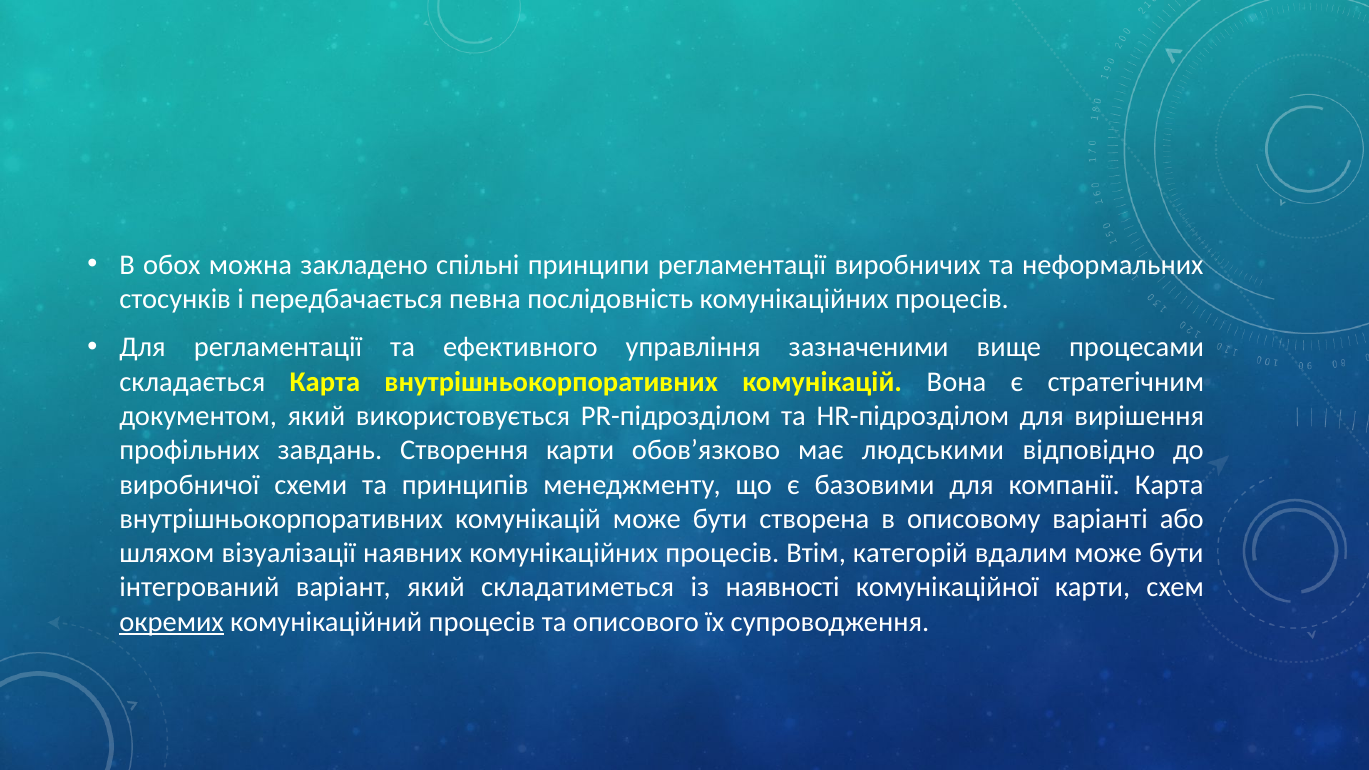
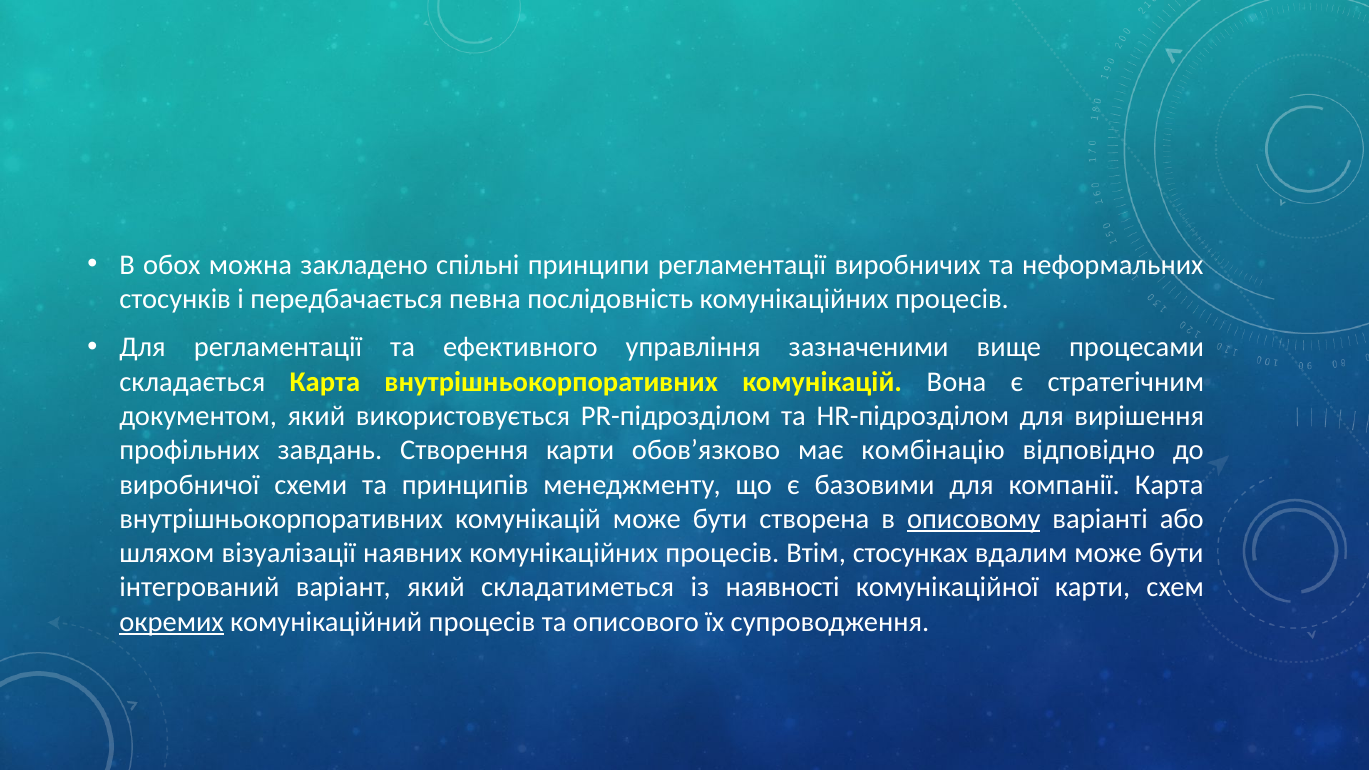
людськими: людськими -> комбінацію
описовому underline: none -> present
категорій: категорій -> стосунках
